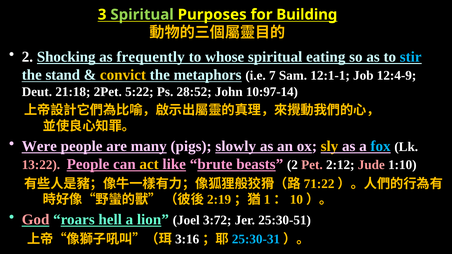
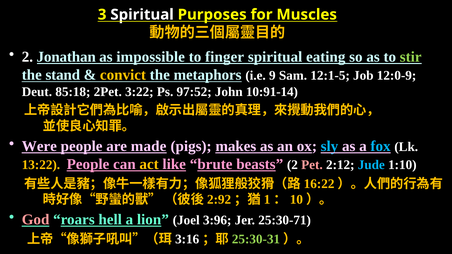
Spiritual at (142, 15) colour: light green -> white
Building: Building -> Muscles
Shocking: Shocking -> Jonathan
frequently: frequently -> impossible
whose: whose -> finger
stir colour: light blue -> light green
7: 7 -> 9
12:1-1: 12:1-1 -> 12:1-5
12:4-9: 12:4-9 -> 12:0-9
21:18: 21:18 -> 85:18
5:22: 5:22 -> 3:22
28:52: 28:52 -> 97:52
10:97-14: 10:97-14 -> 10:91-14
many: many -> made
slowly: slowly -> makes
sly colour: yellow -> light blue
13:22 colour: pink -> yellow
Jude colour: pink -> light blue
71:22: 71:22 -> 16:22
2:19: 2:19 -> 2:92
3:72: 3:72 -> 3:96
25:30-51: 25:30-51 -> 25:30-71
25:30-31 colour: light blue -> light green
